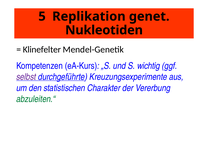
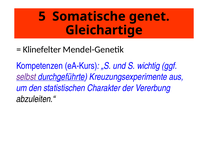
Replikation: Replikation -> Somatische
Nukleotiden: Nukleotiden -> Gleichartige
abzuleiten.“ colour: green -> black
